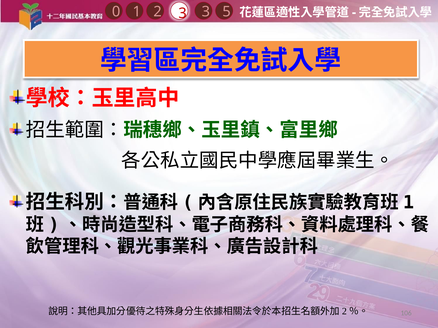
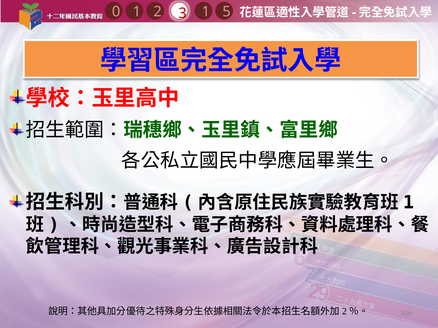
1 3: 3 -> 1
